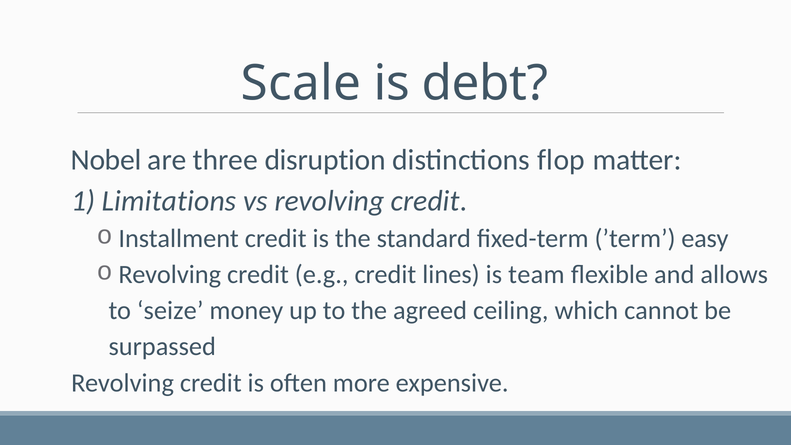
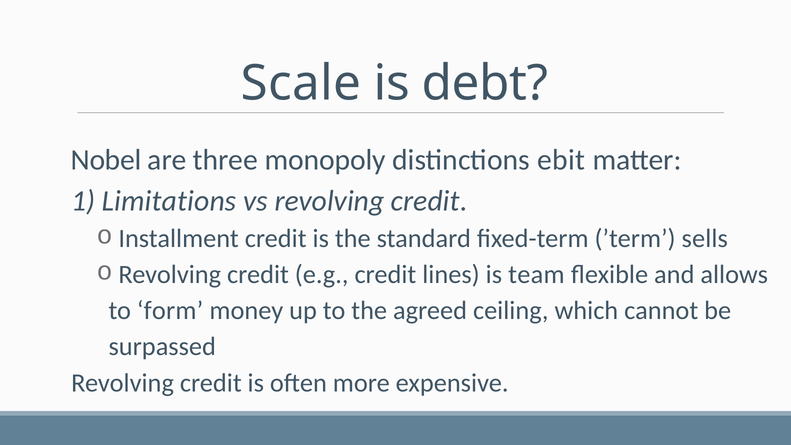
disruption: disruption -> monopoly
flop: flop -> ebit
easy: easy -> sells
seize: seize -> form
